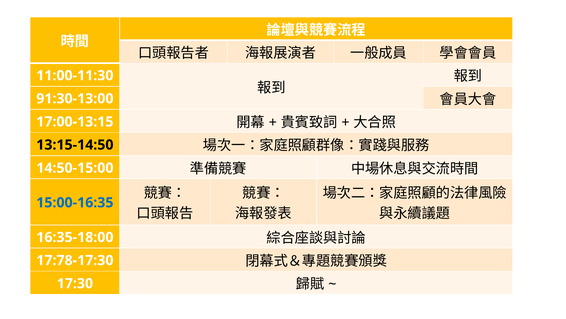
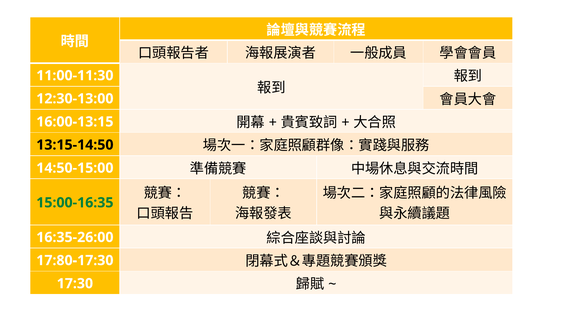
91:30-13:00: 91:30-13:00 -> 12:30-13:00
17:00-13:15: 17:00-13:15 -> 16:00-13:15
15:00-16:35 colour: blue -> green
16:35-18:00: 16:35-18:00 -> 16:35-26:00
17:78-17:30: 17:78-17:30 -> 17:80-17:30
